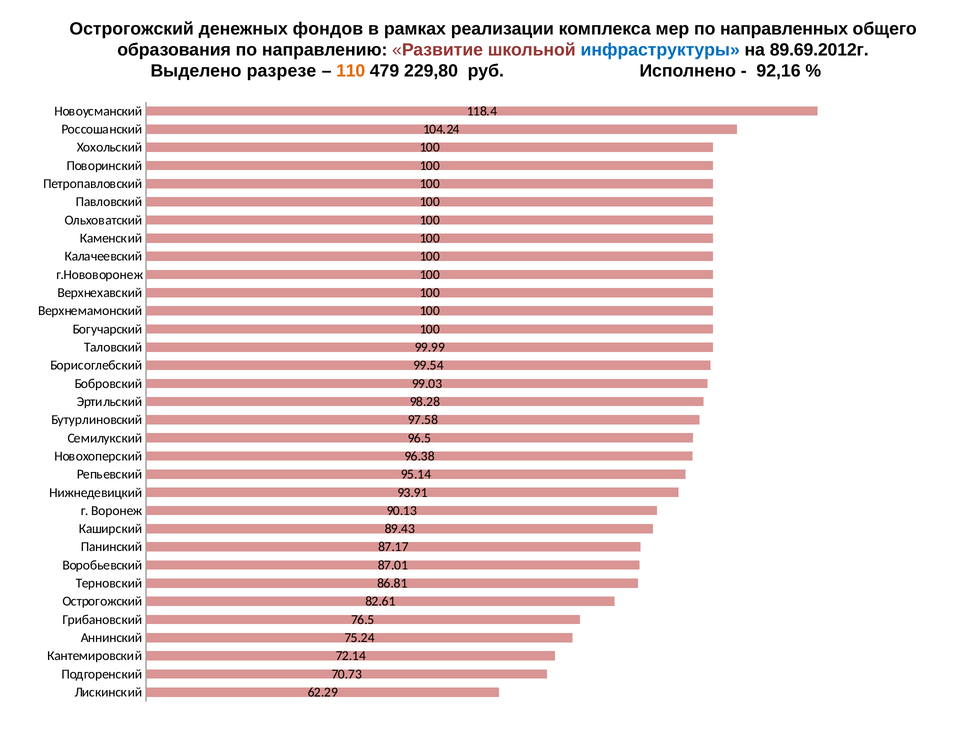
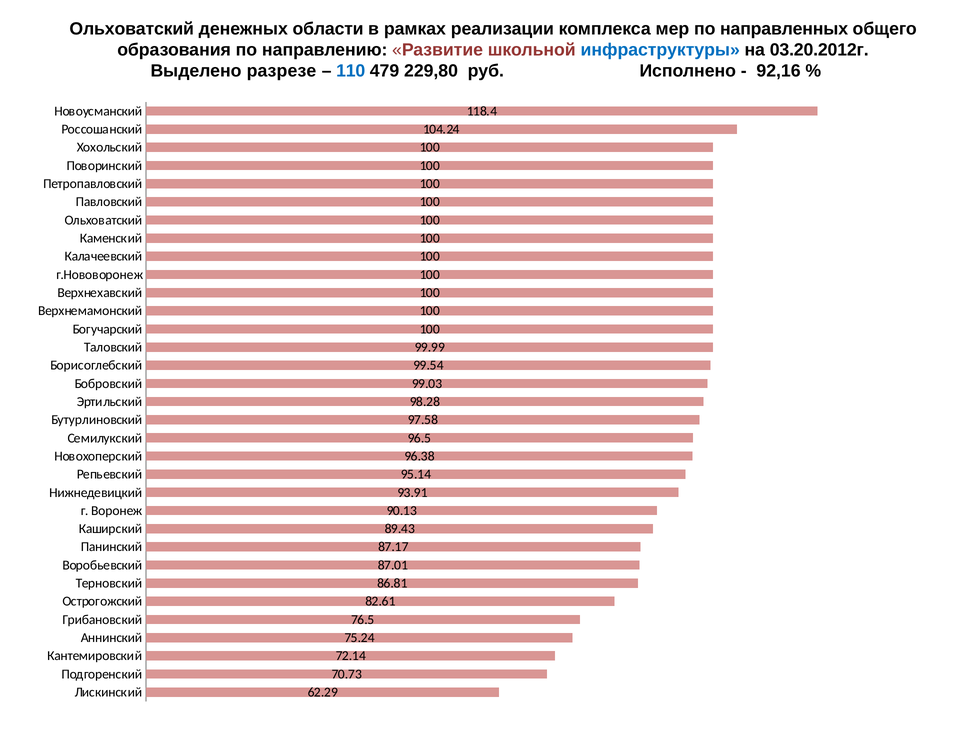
Острогожский at (132, 29): Острогожский -> Ольховатский
фондов: фондов -> области
89.69.2012г: 89.69.2012г -> 03.20.2012г
110 colour: orange -> blue
